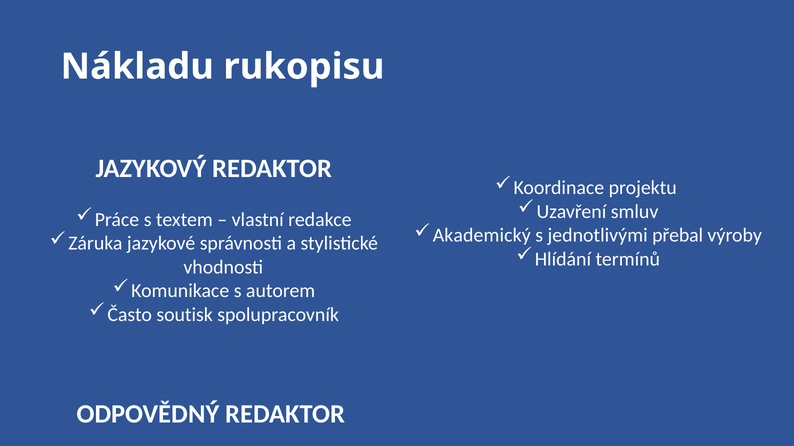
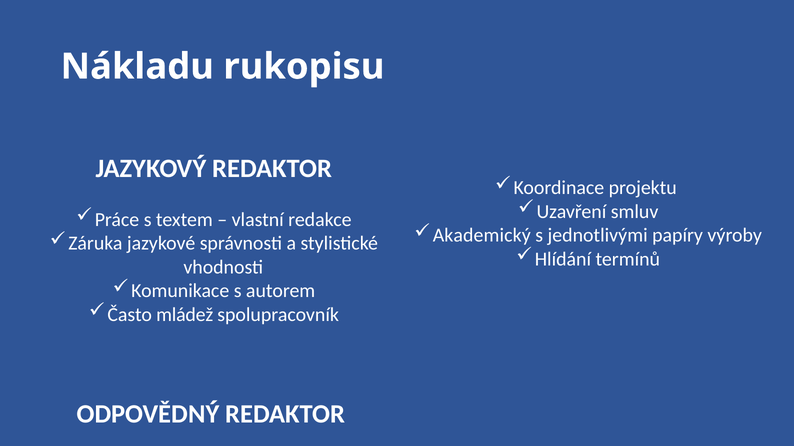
přebal: přebal -> papíry
soutisk: soutisk -> mládež
